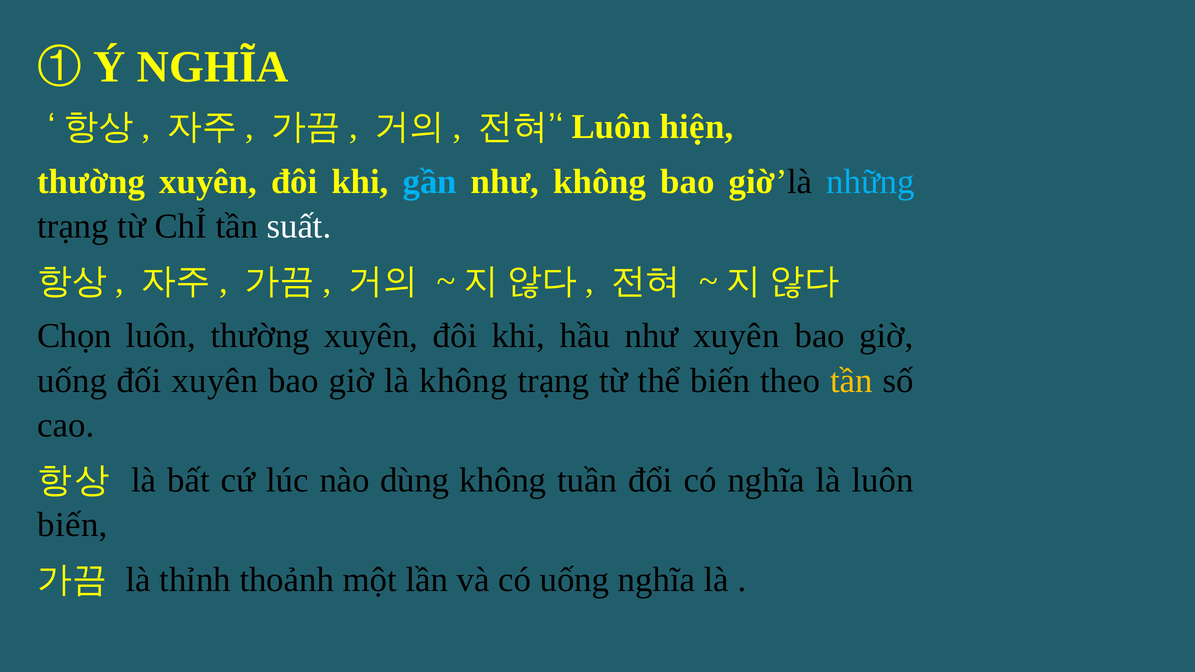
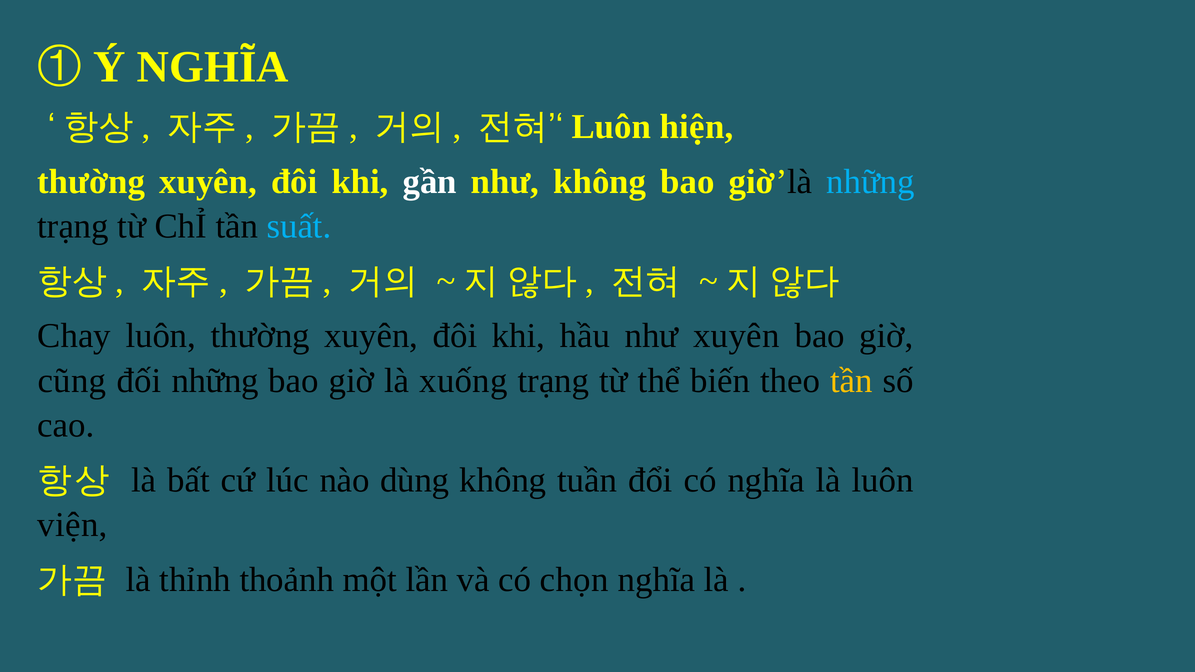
gần colour: light blue -> white
suất colour: white -> light blue
Chọn: Chọn -> Chay
uống at (72, 381): uống -> cũng
đối xuyên: xuyên -> những
là không: không -> xuống
biến at (73, 525): biến -> viện
có uống: uống -> chọn
